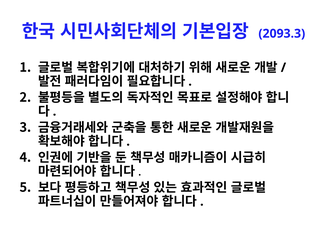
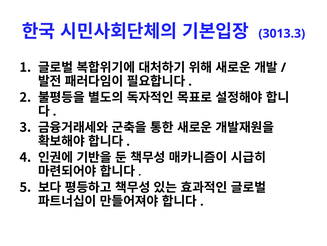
2093.3: 2093.3 -> 3013.3
